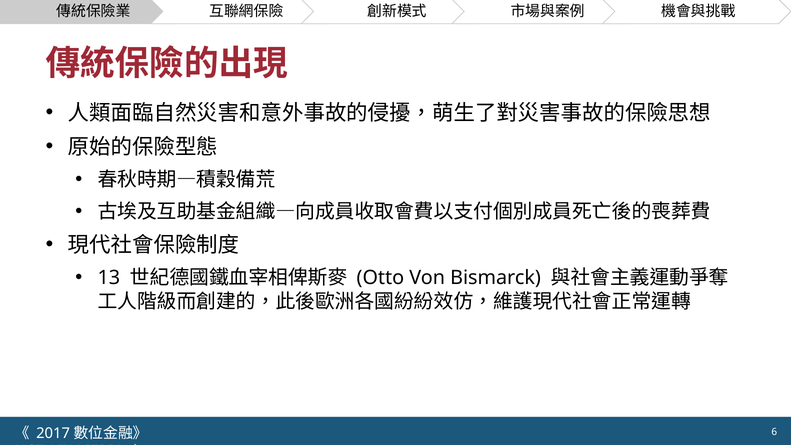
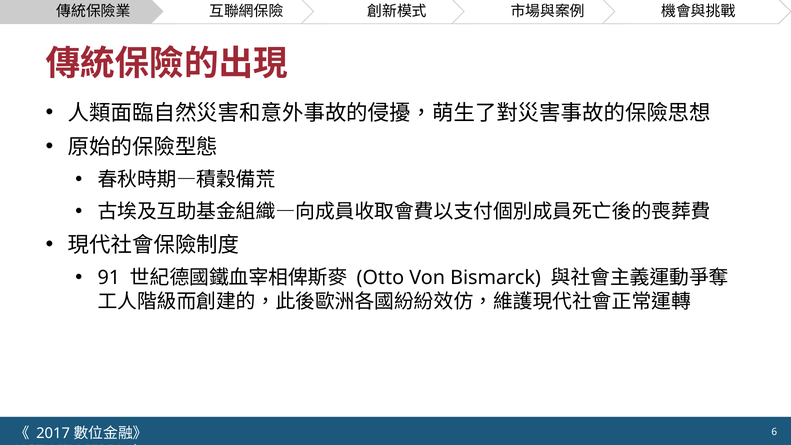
13: 13 -> 91
